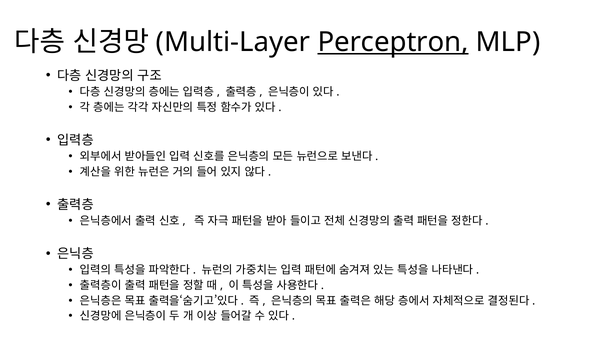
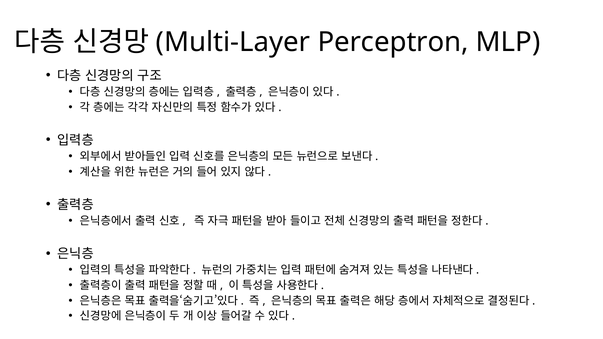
Perceptron underline: present -> none
